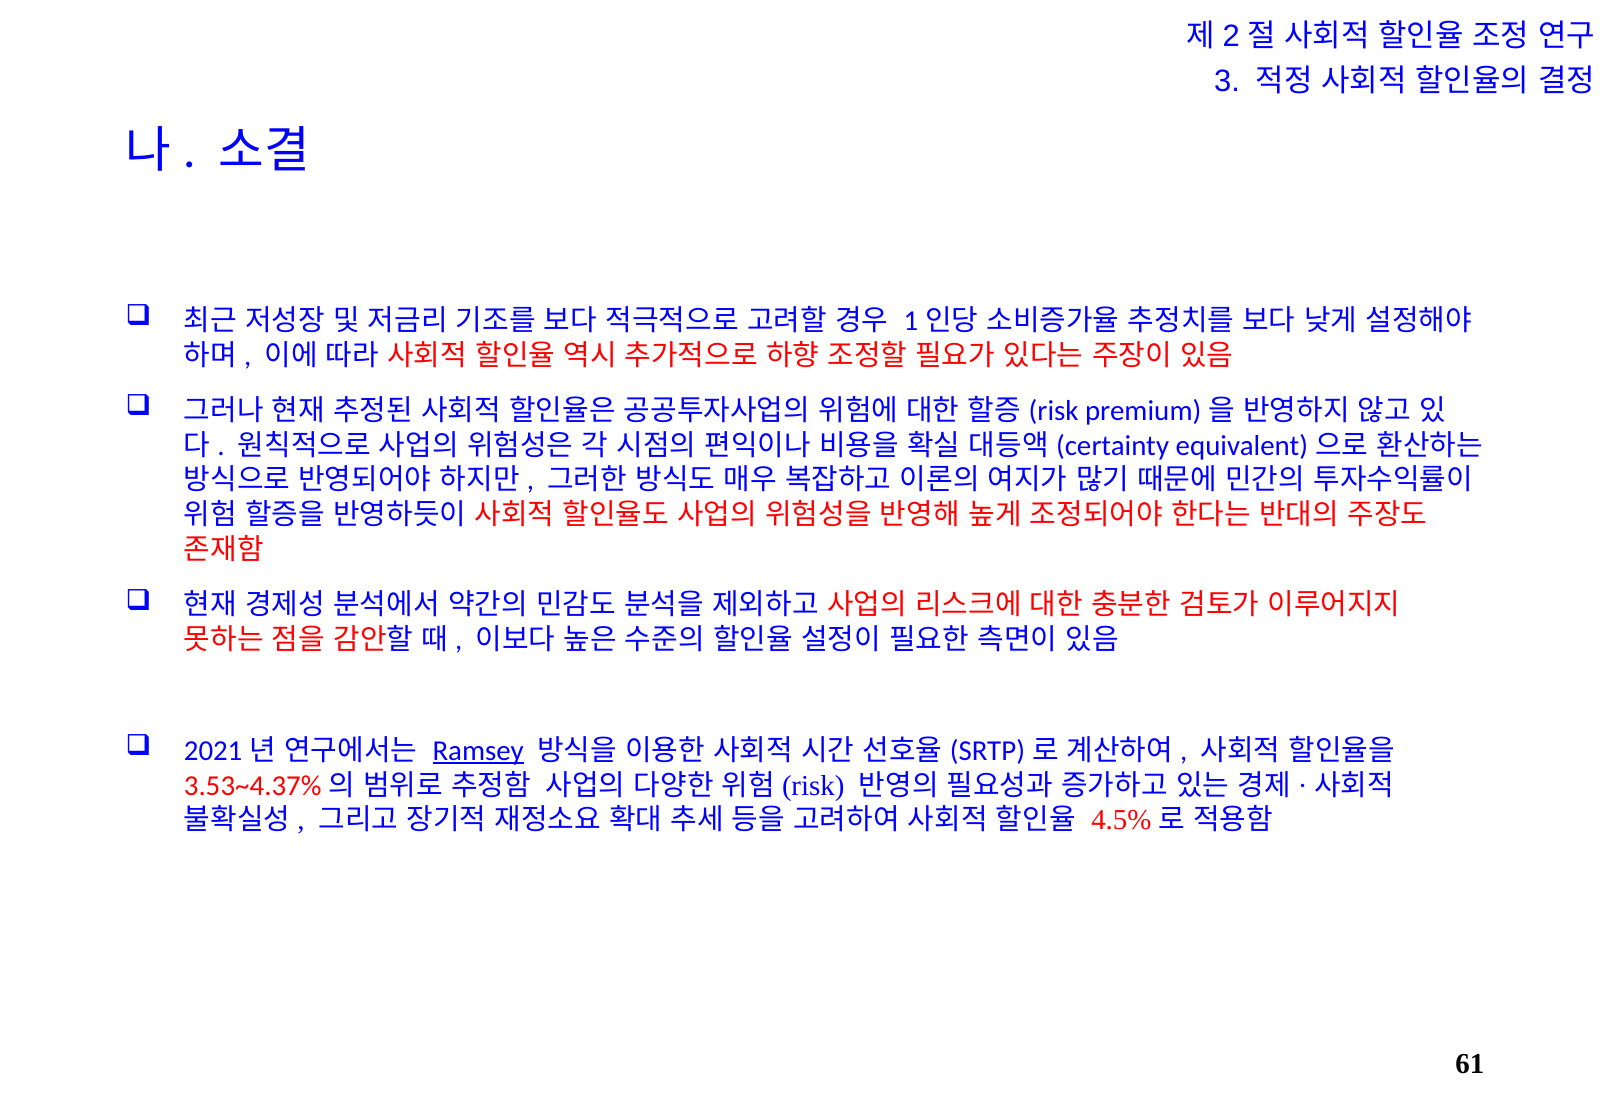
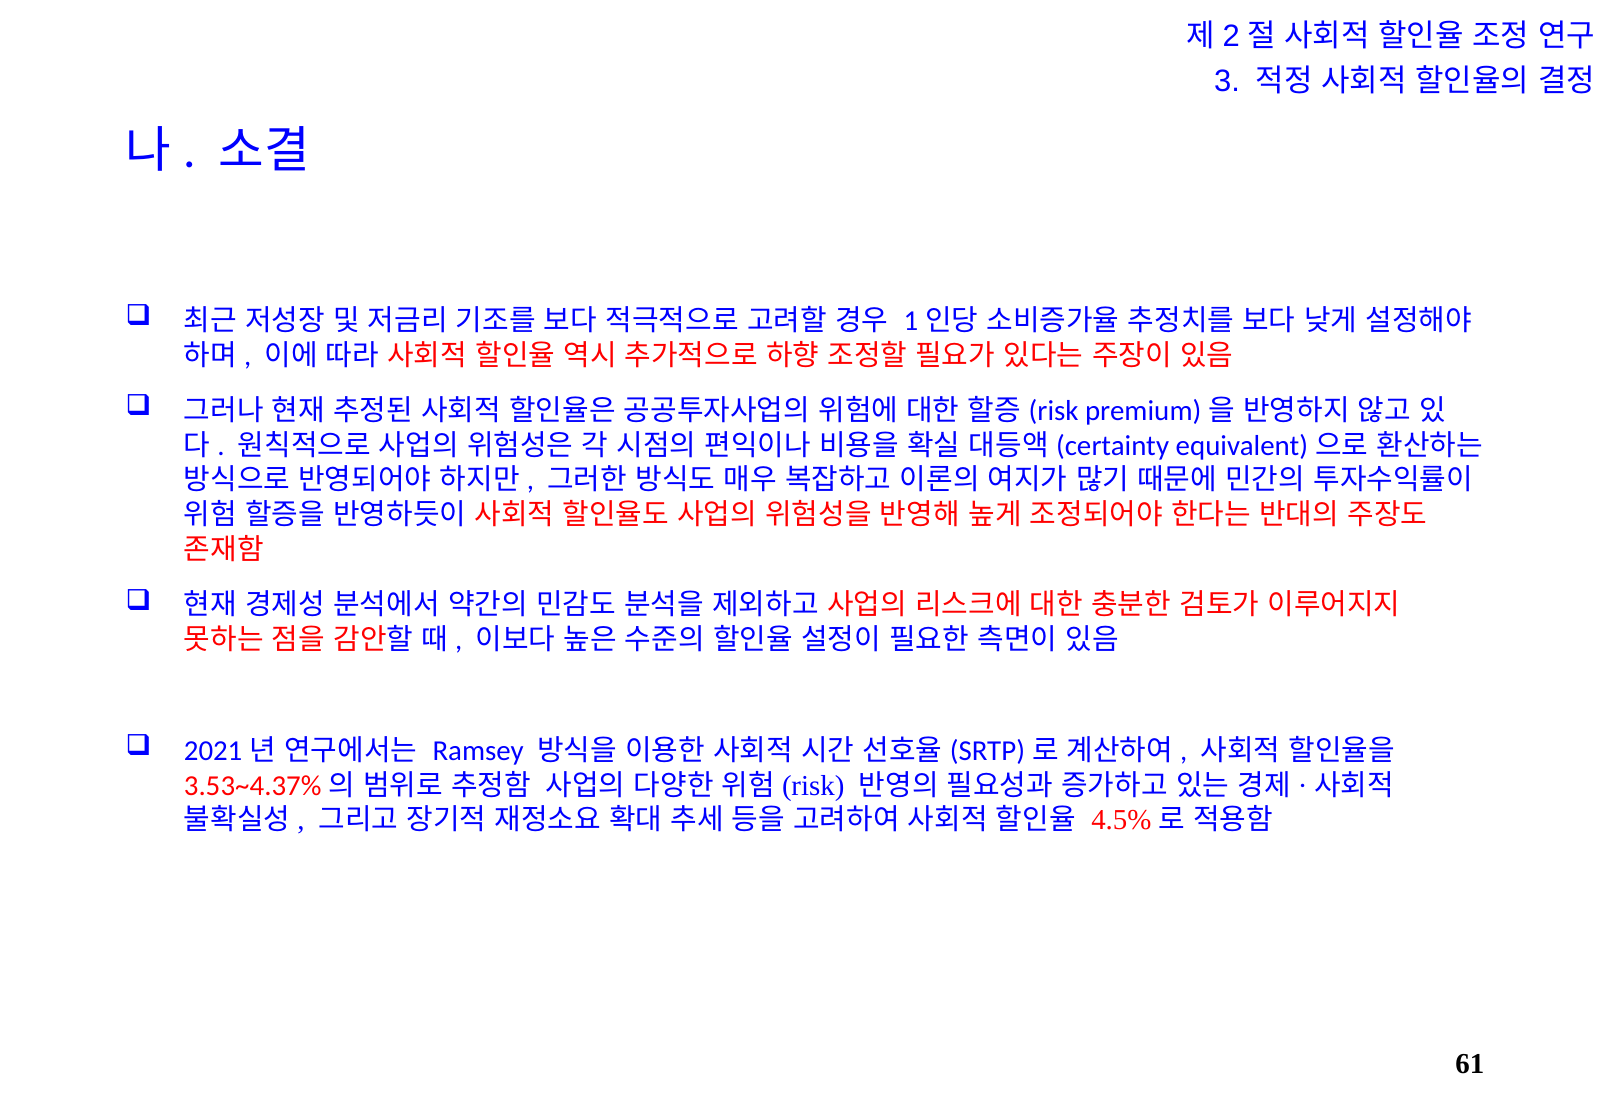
Ramsey underline: present -> none
